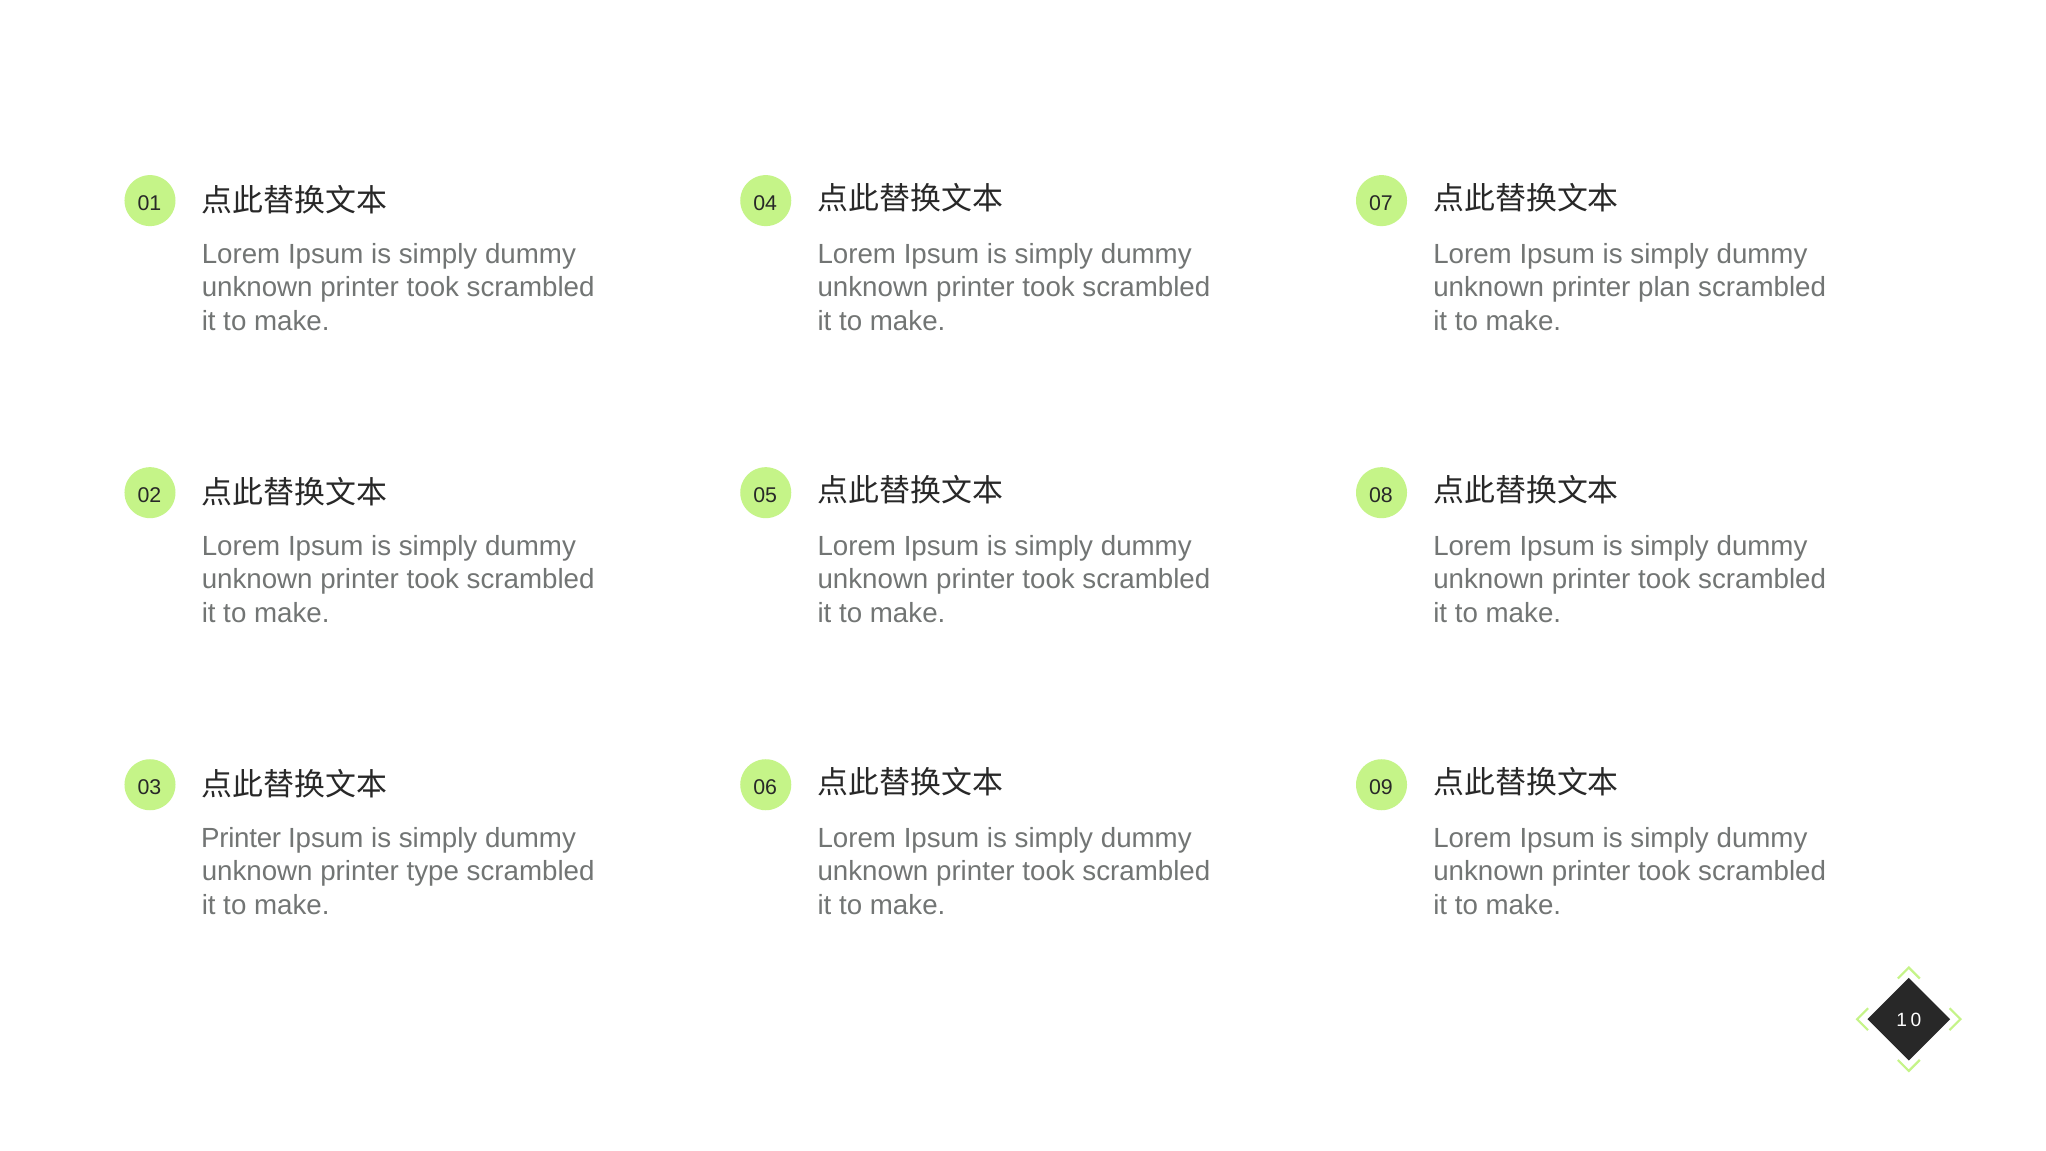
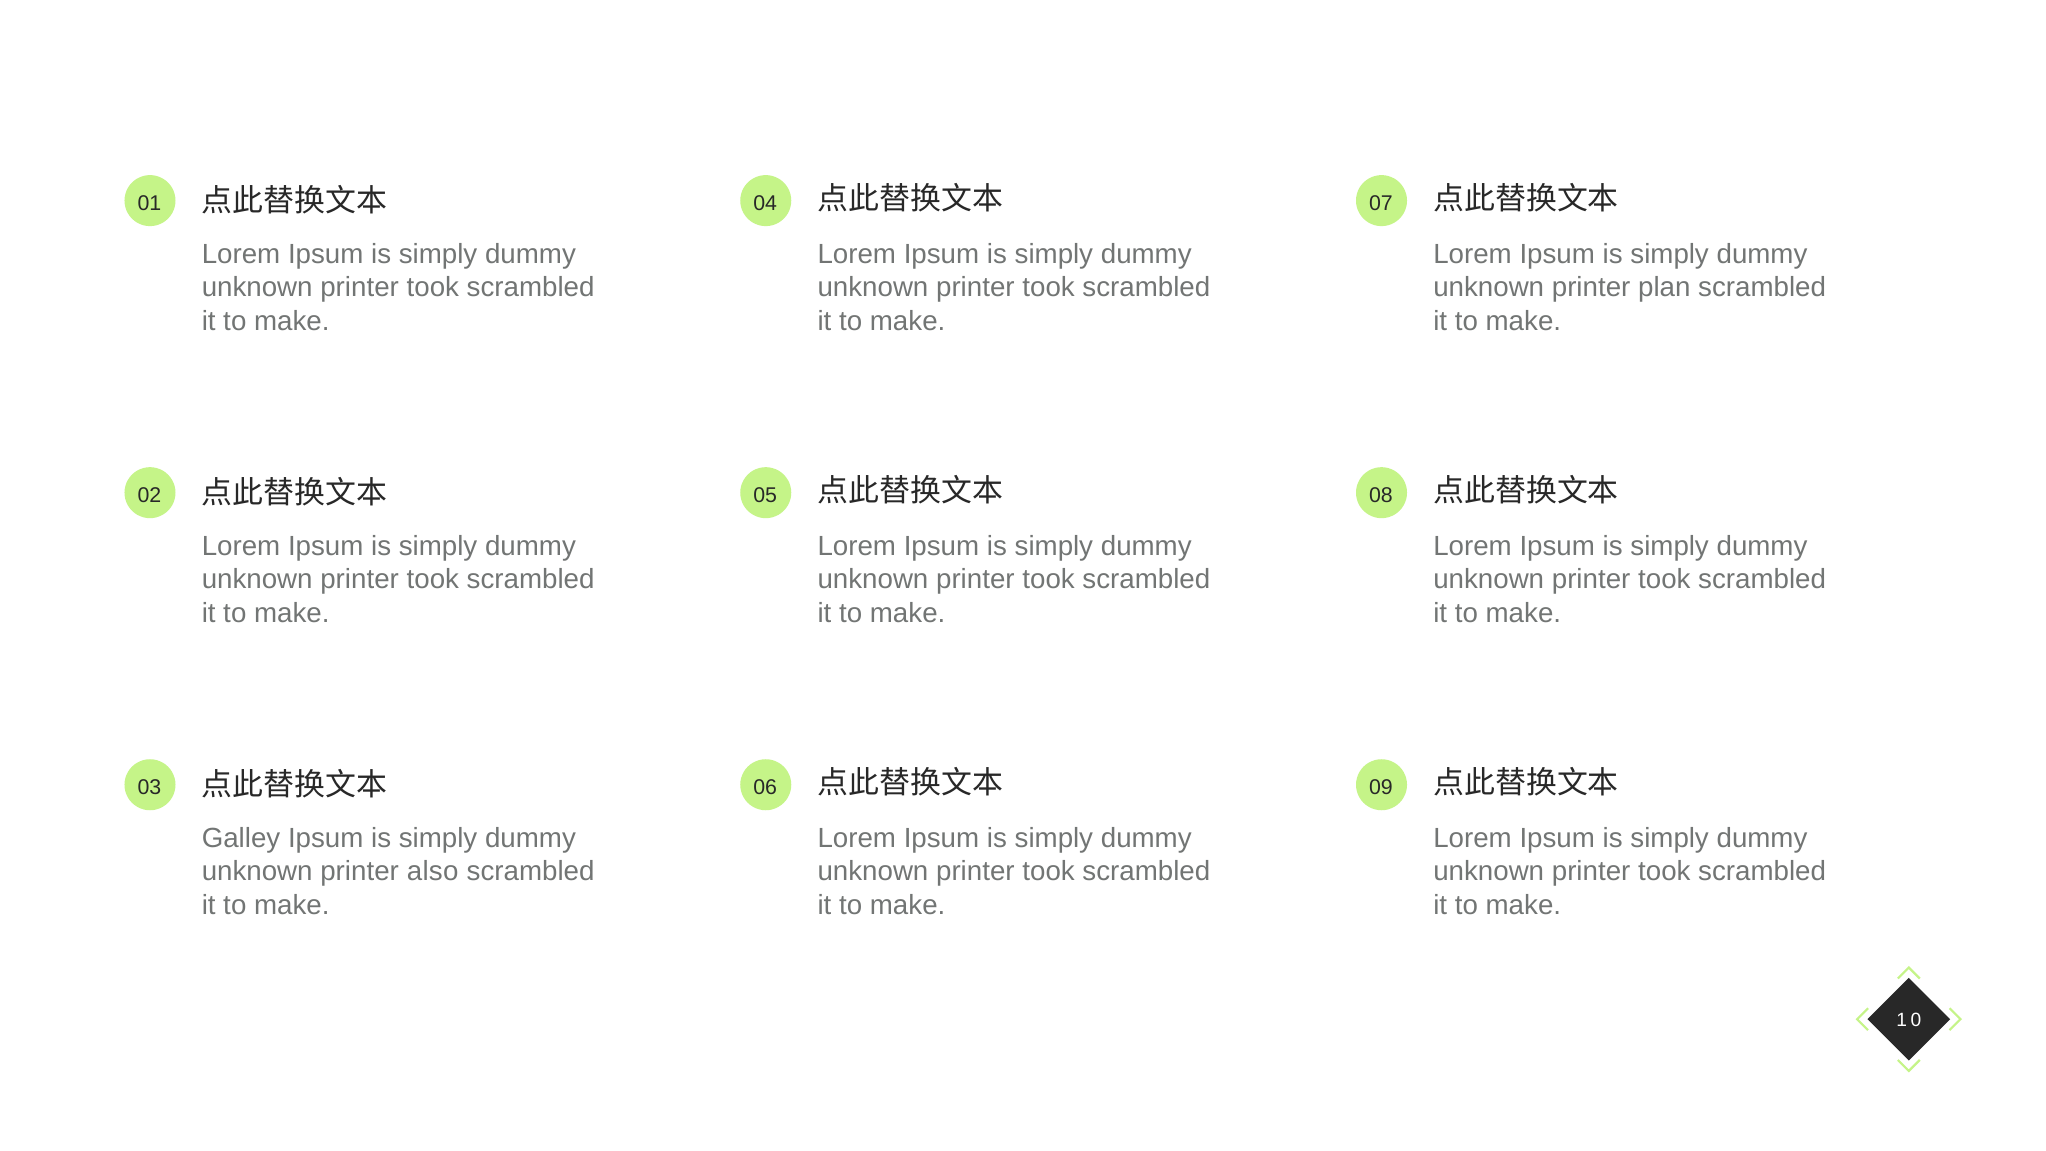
Printer at (241, 838): Printer -> Galley
type: type -> also
